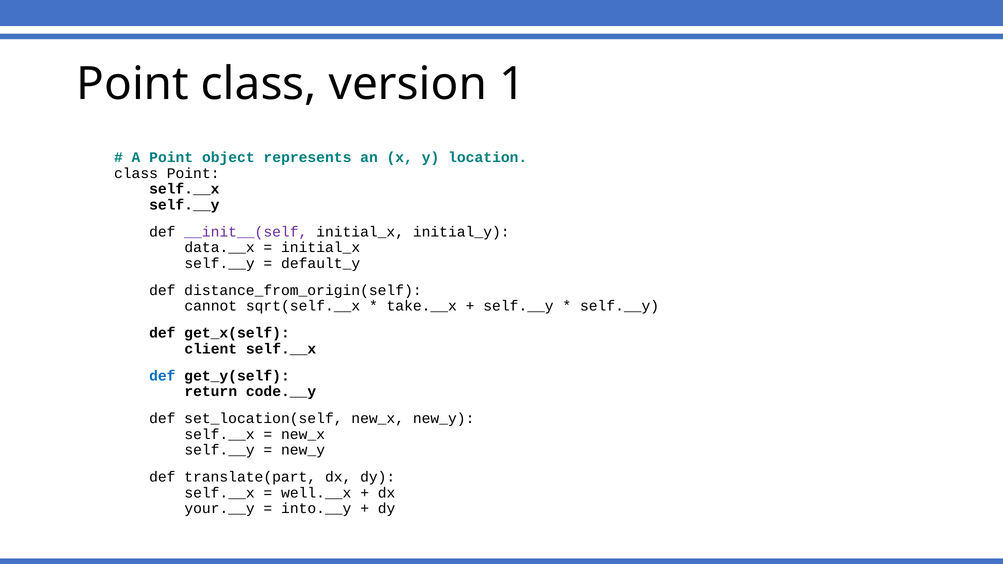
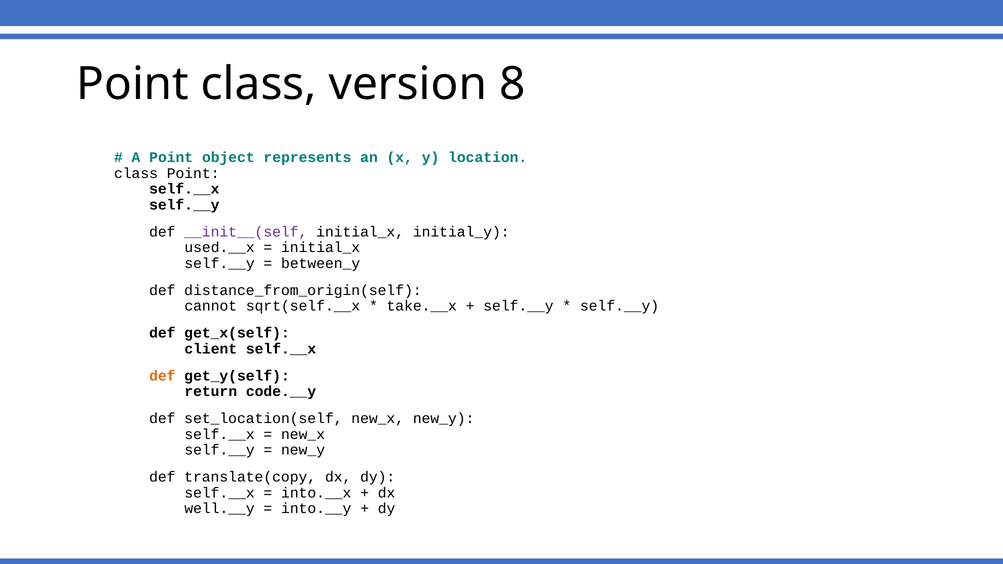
1: 1 -> 8
data.__x: data.__x -> used.__x
default_y: default_y -> between_y
def at (162, 376) colour: blue -> orange
translate(part: translate(part -> translate(copy
well.__x: well.__x -> into.__x
your.__y: your.__y -> well.__y
